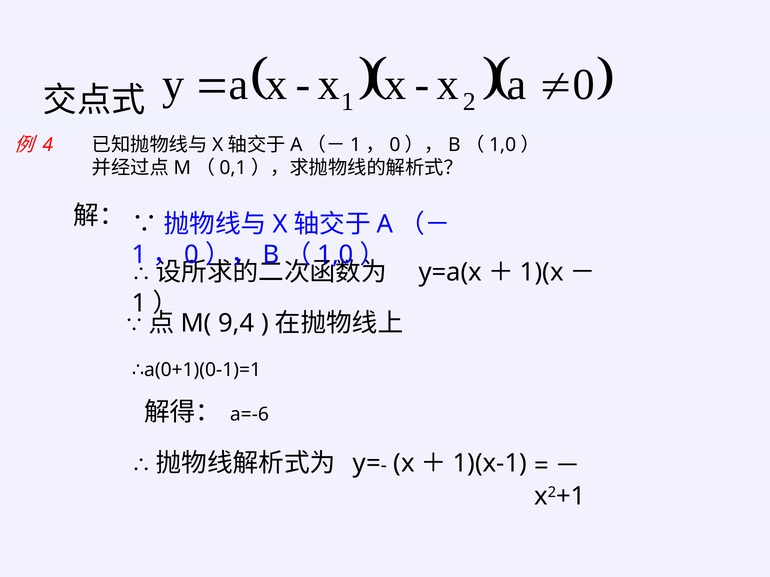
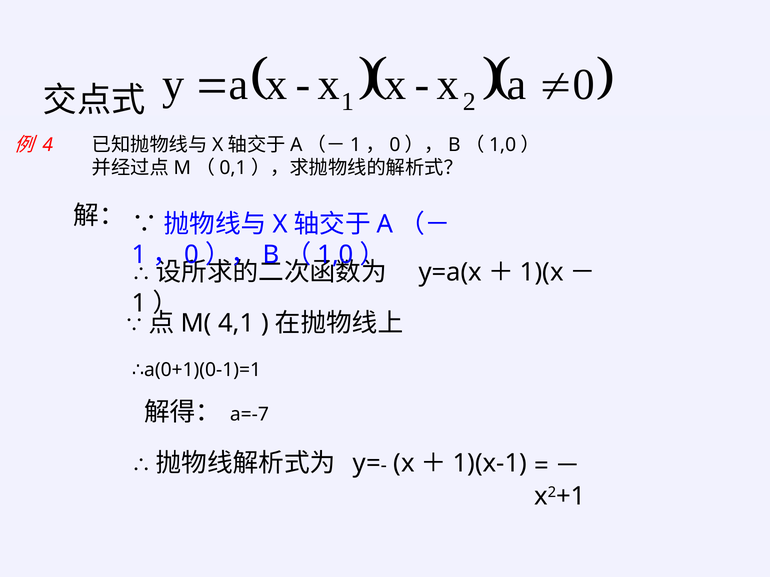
9,4: 9,4 -> 4,1
a=-6: a=-6 -> a=-7
